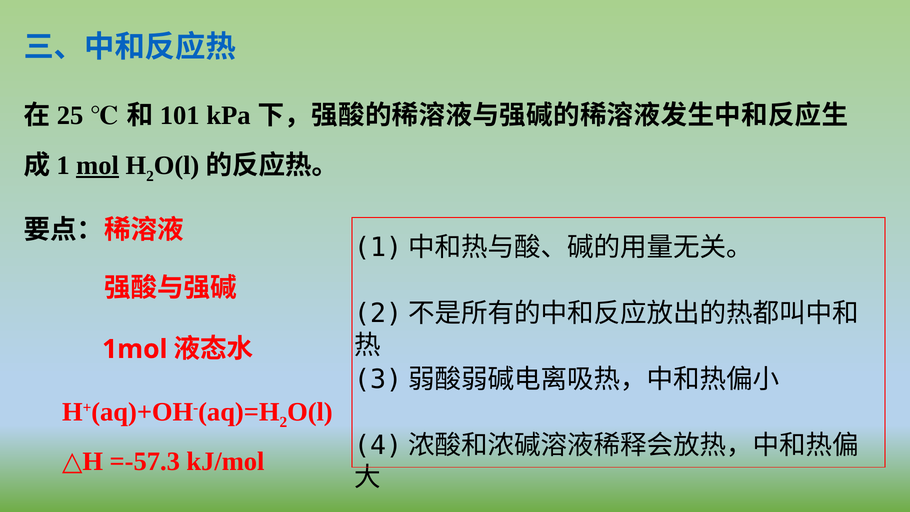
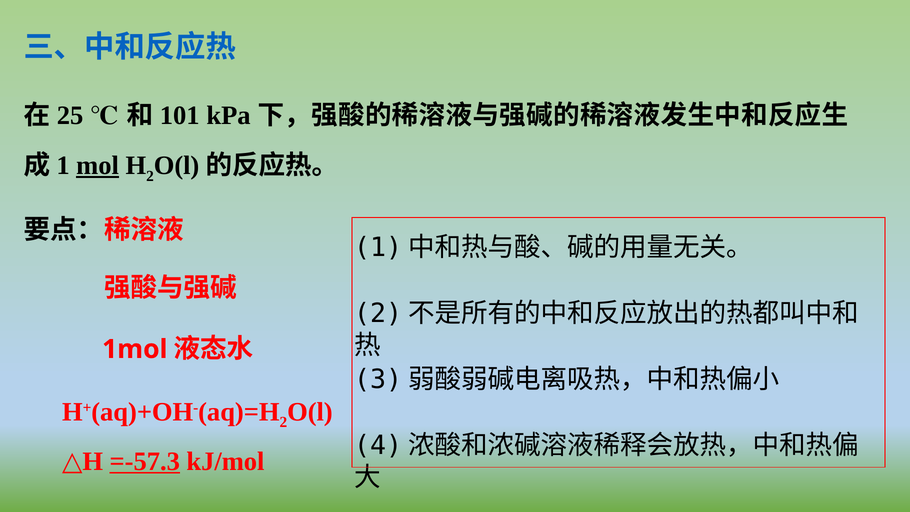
=-57.3 underline: none -> present
